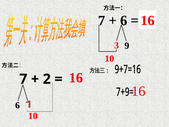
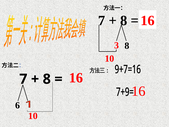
6 at (124, 20): 6 -> 8
3 9: 9 -> 8
2 at (47, 79): 2 -> 8
